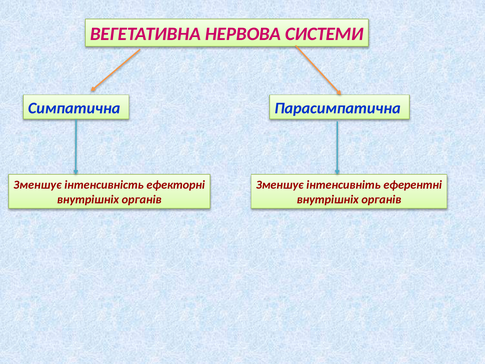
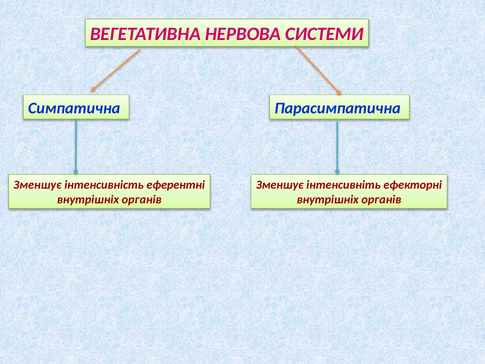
ефекторні: ефекторні -> еферентні
еферентні: еферентні -> ефекторні
